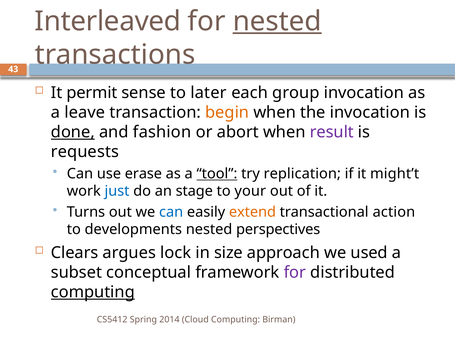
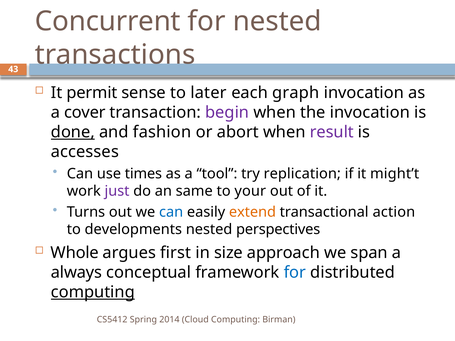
Interleaved: Interleaved -> Concurrent
nested at (277, 21) underline: present -> none
group: group -> graph
leave: leave -> cover
begin colour: orange -> purple
requests: requests -> accesses
erase: erase -> times
tool underline: present -> none
just colour: blue -> purple
stage: stage -> same
Clears: Clears -> Whole
lock: lock -> first
used: used -> span
subset: subset -> always
for at (295, 272) colour: purple -> blue
